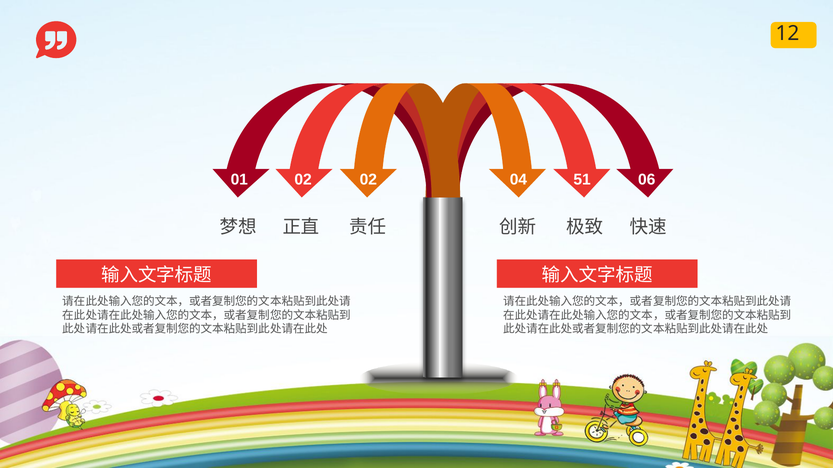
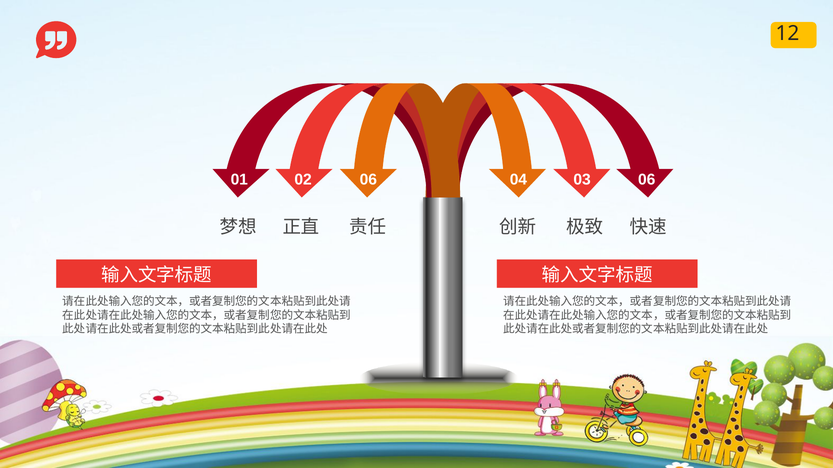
02 02: 02 -> 06
51: 51 -> 03
